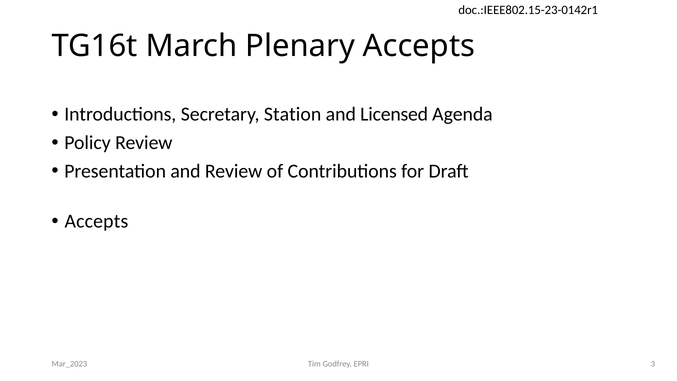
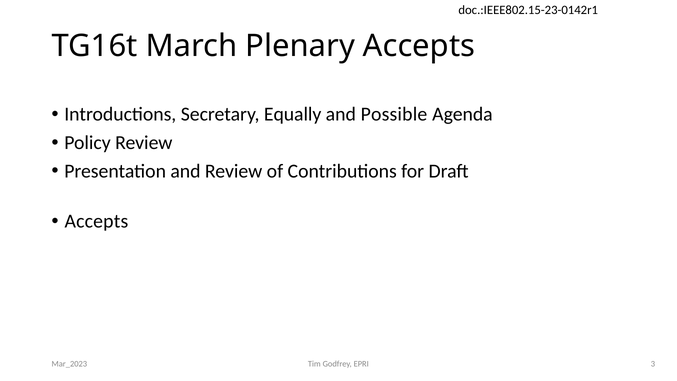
Station: Station -> Equally
Licensed: Licensed -> Possible
